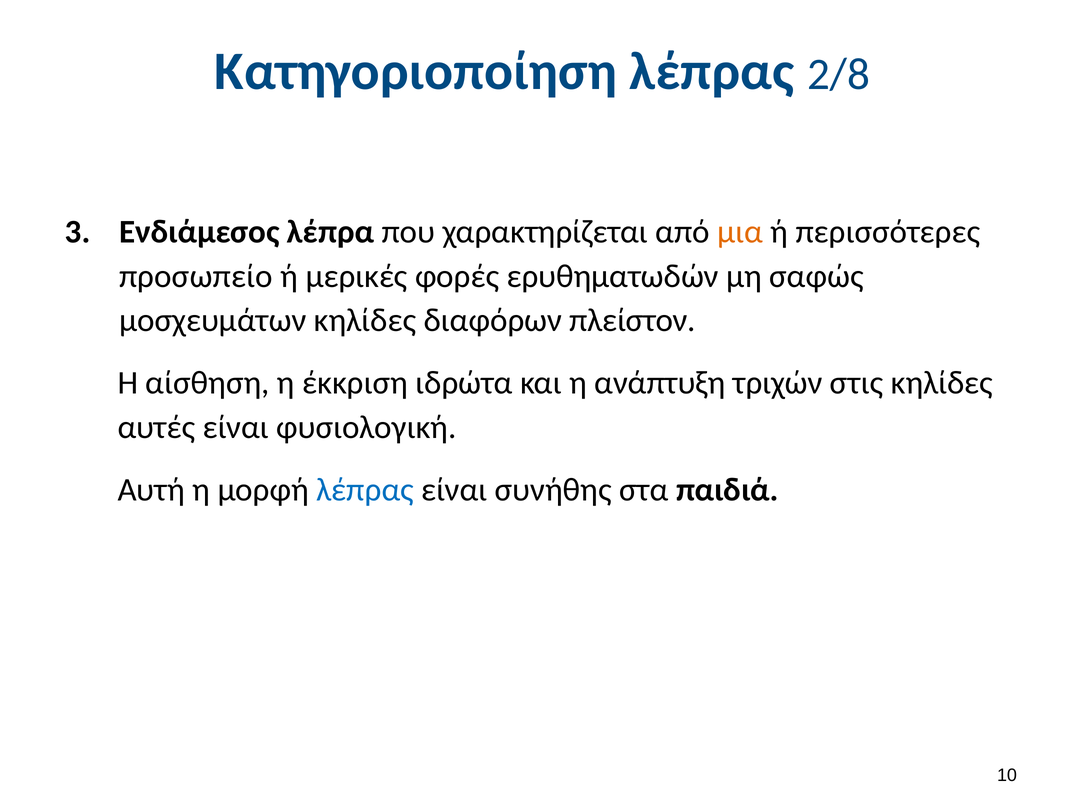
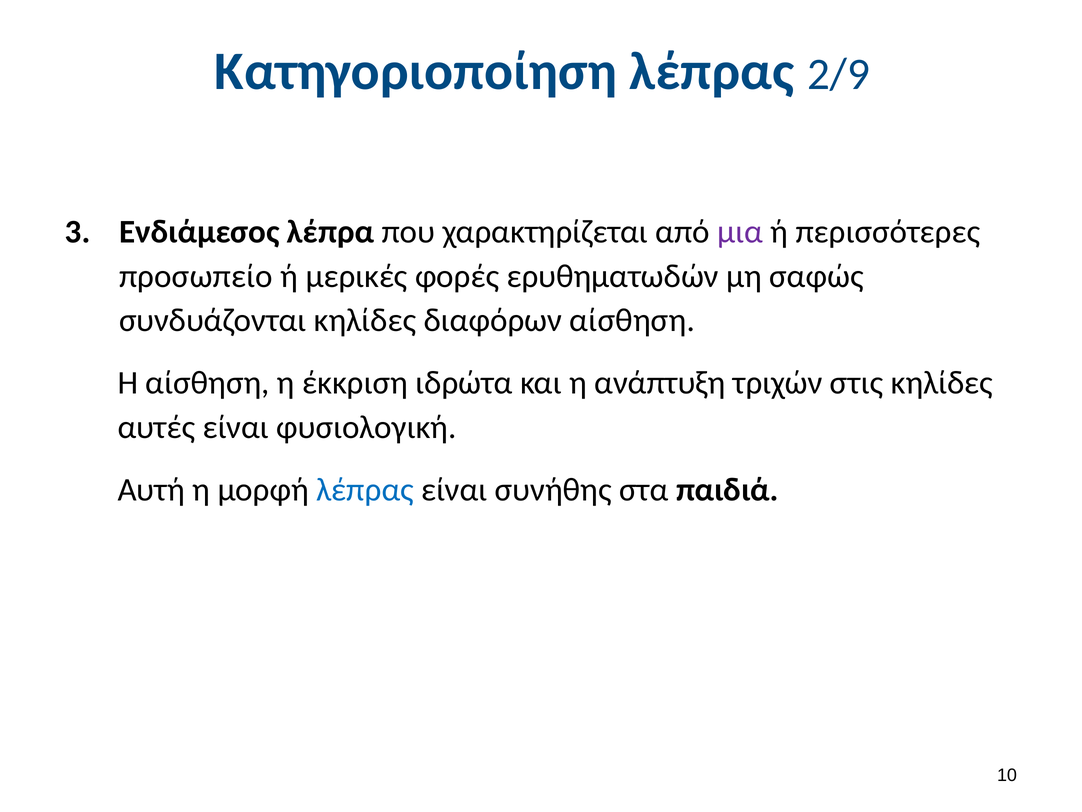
2/8: 2/8 -> 2/9
μια colour: orange -> purple
μοσχευμάτων: μοσχευμάτων -> συνδυάζονται
διαφόρων πλείστον: πλείστον -> αίσθηση
